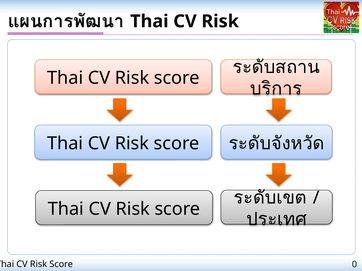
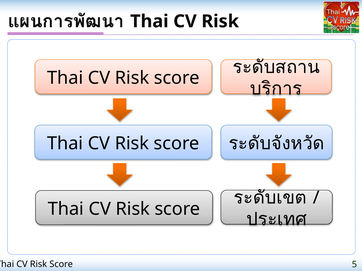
0: 0 -> 5
